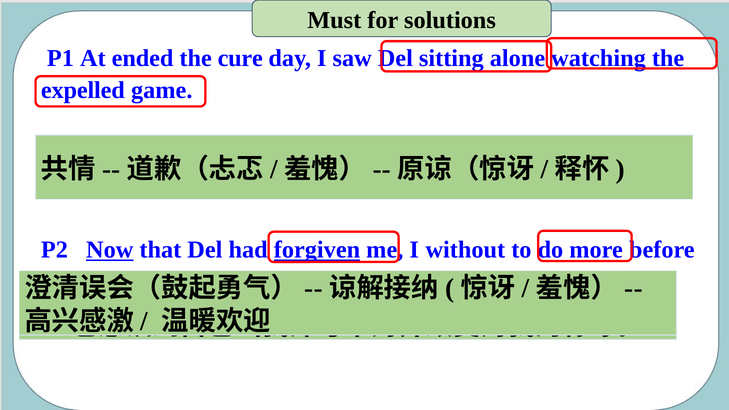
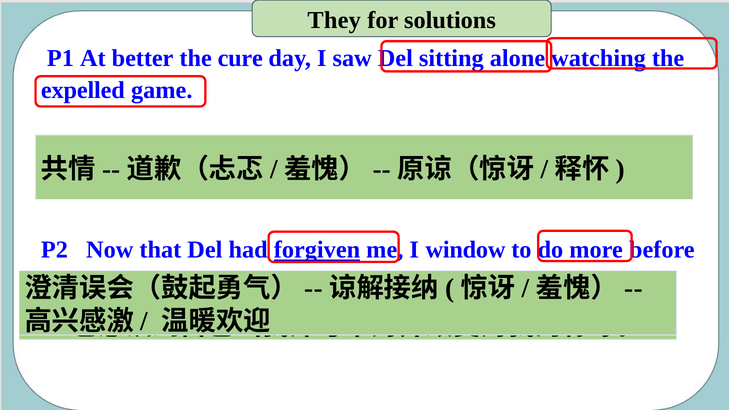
Must: Must -> They
ended: ended -> better
Now underline: present -> none
without: without -> window
